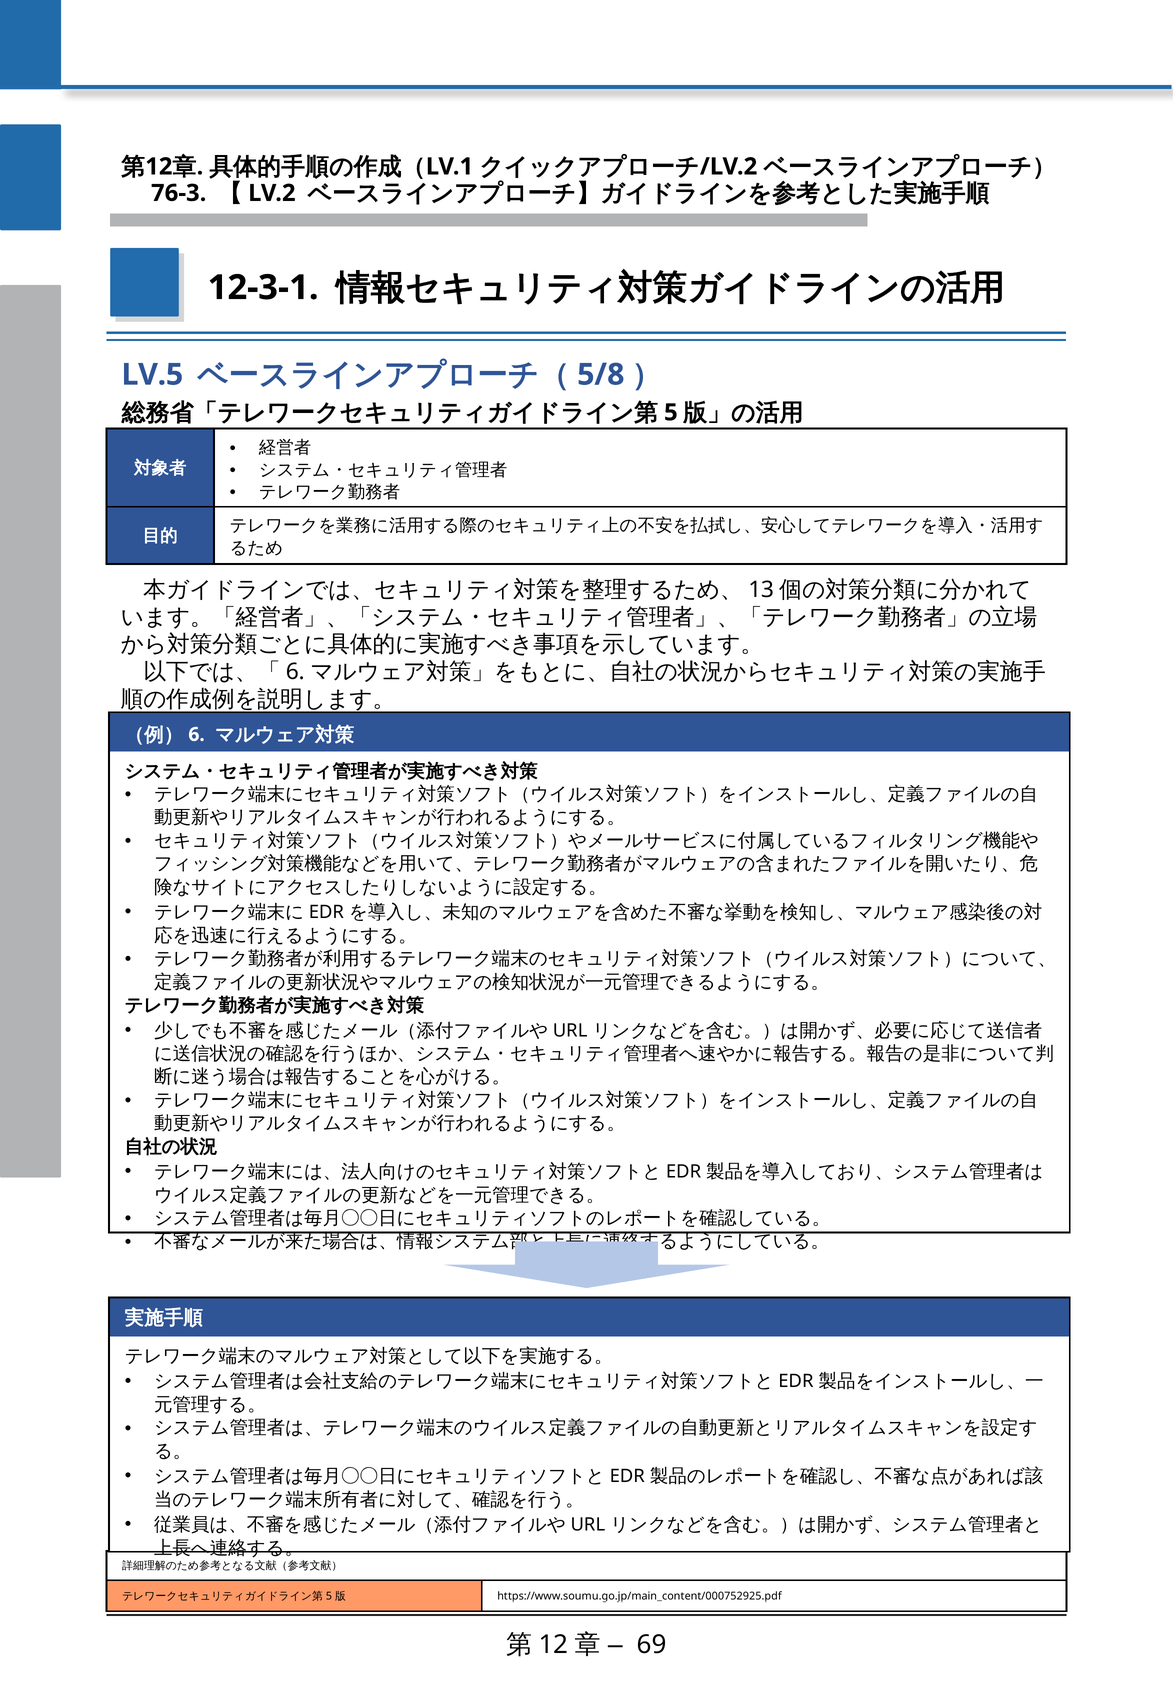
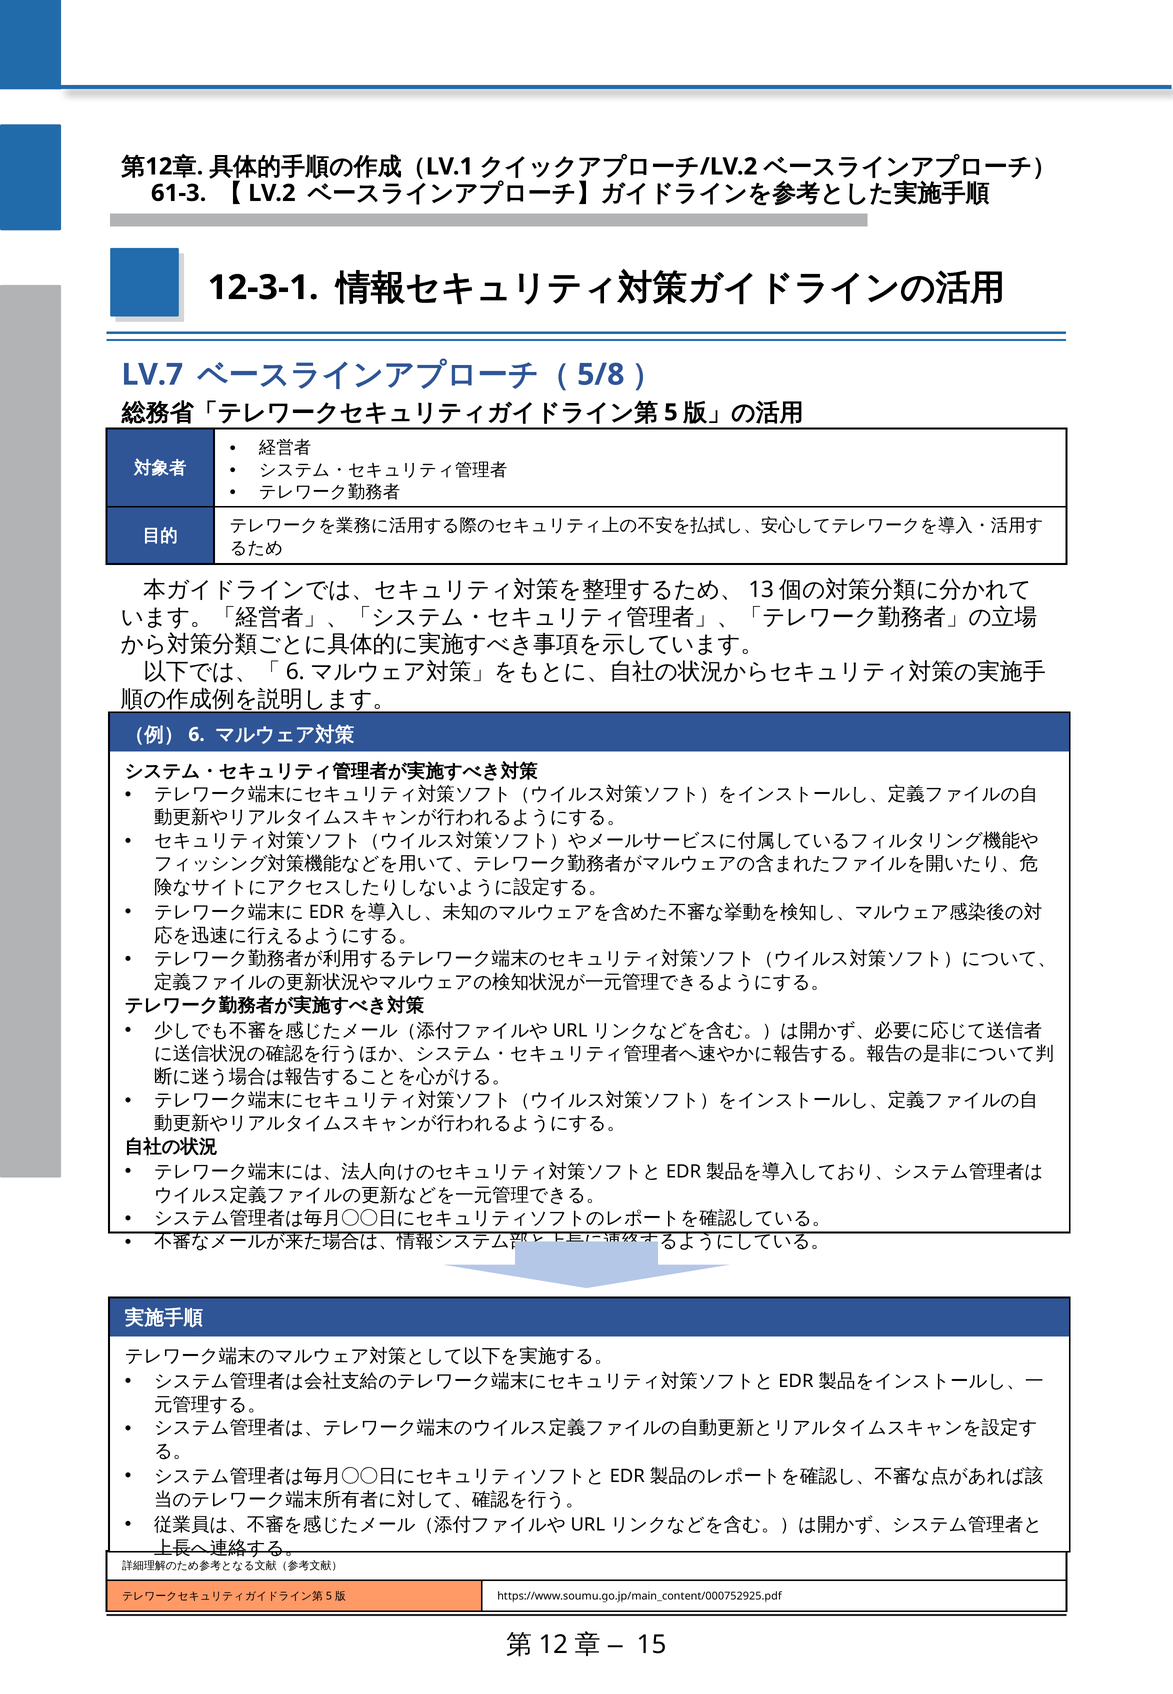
76-3: 76-3 -> 61-3
LV.5: LV.5 -> LV.7
69: 69 -> 15
